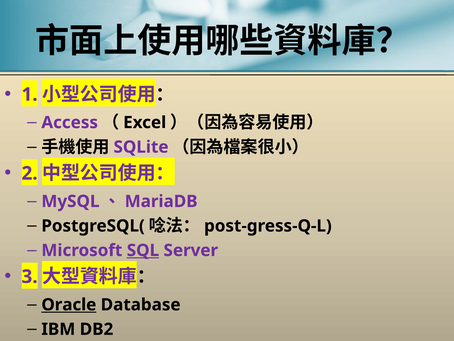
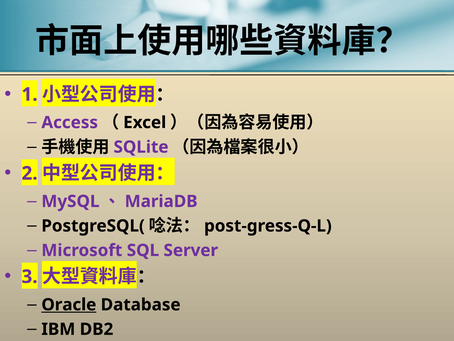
SQL underline: present -> none
